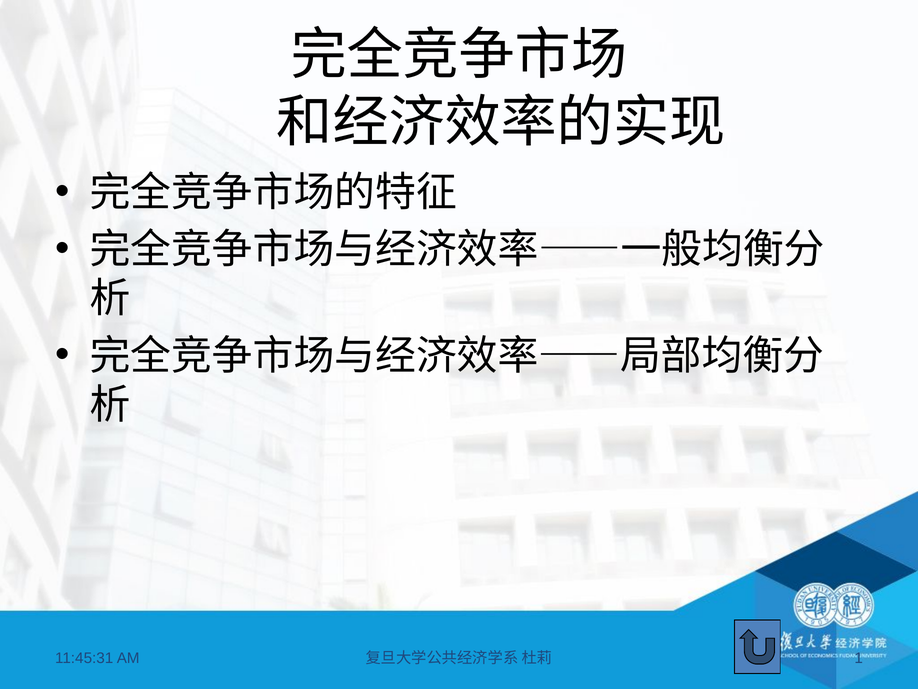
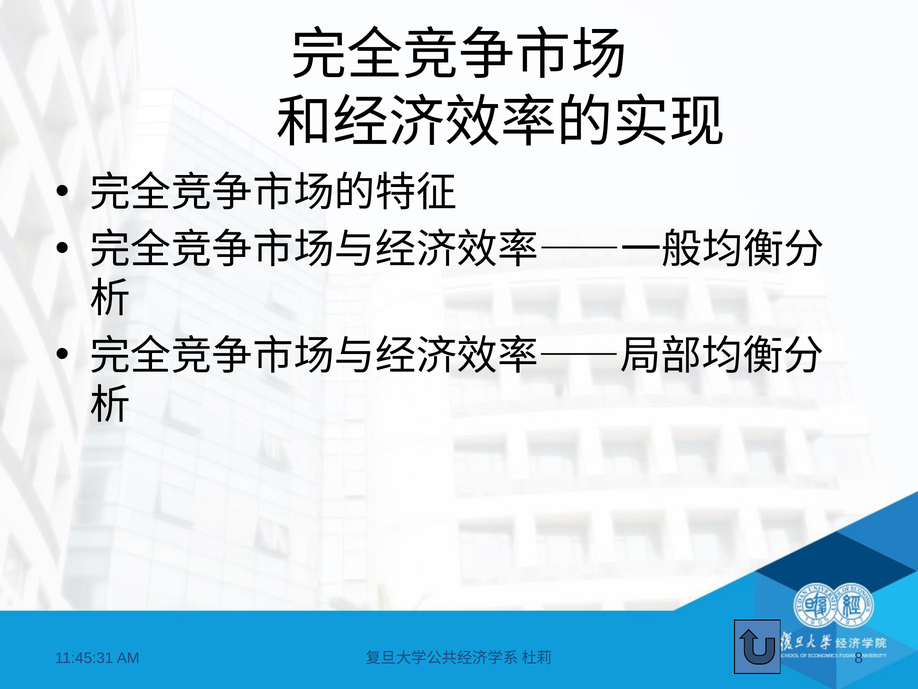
1: 1 -> 8
